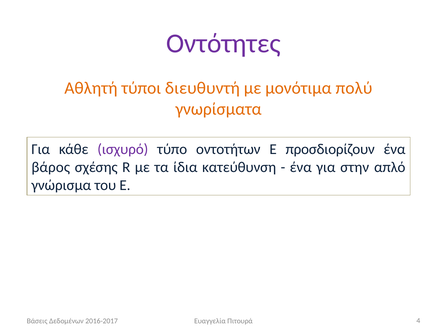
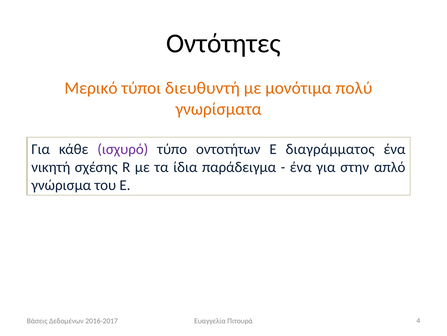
Οντότητες colour: purple -> black
Αθλητή: Αθλητή -> Μερικό
προσδιορίζουν: προσδιορίζουν -> διαγράμματος
βάρος: βάρος -> νικητή
κατεύθυνση: κατεύθυνση -> παράδειγμα
